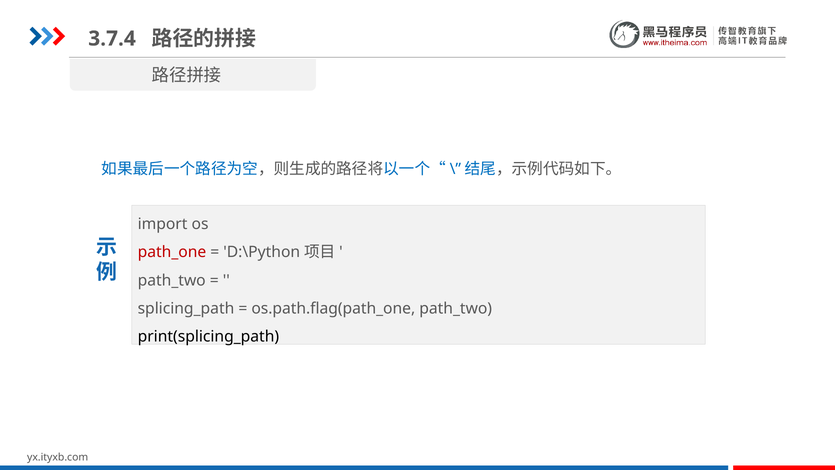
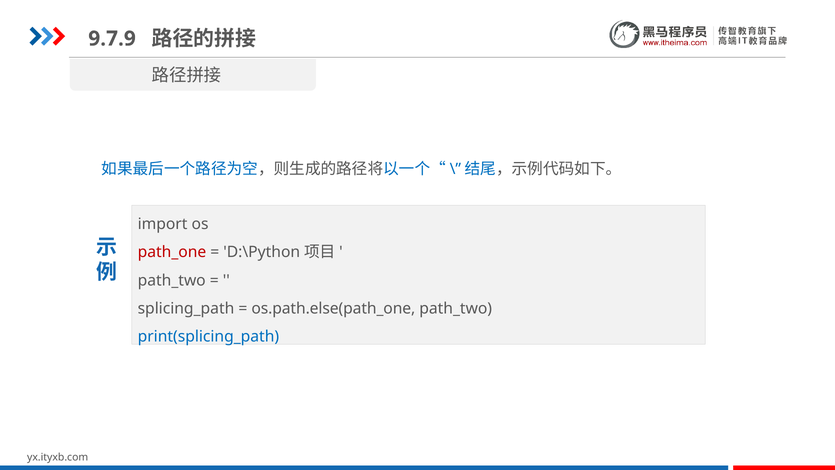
3.7.4: 3.7.4 -> 9.7.9
os.path.flag(path_one: os.path.flag(path_one -> os.path.else(path_one
print(splicing_path colour: black -> blue
